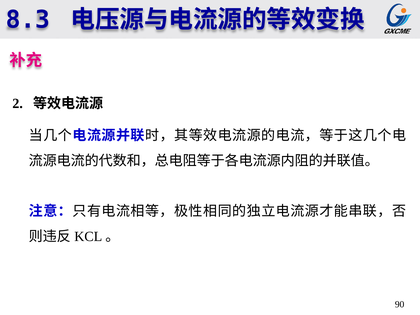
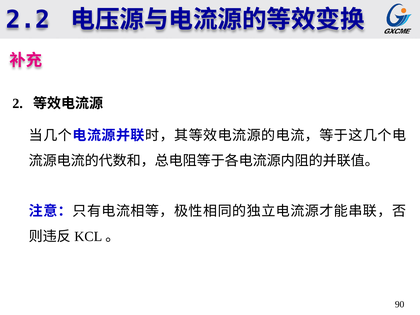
8.3: 8.3 -> 2.2
